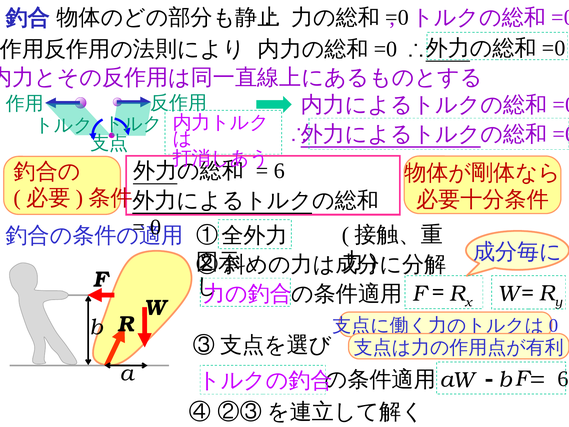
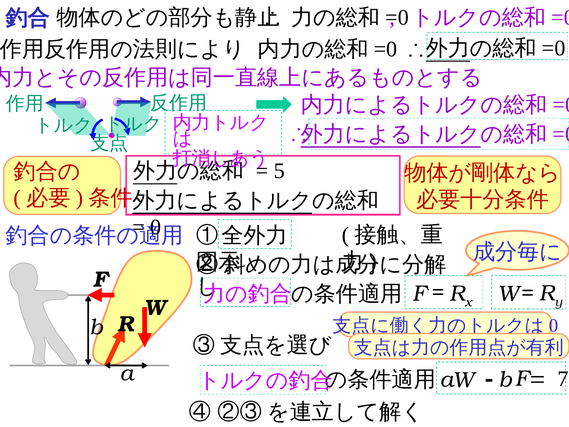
6 at (279, 171): 6 -> 5
6 at (563, 379): 6 -> 7
